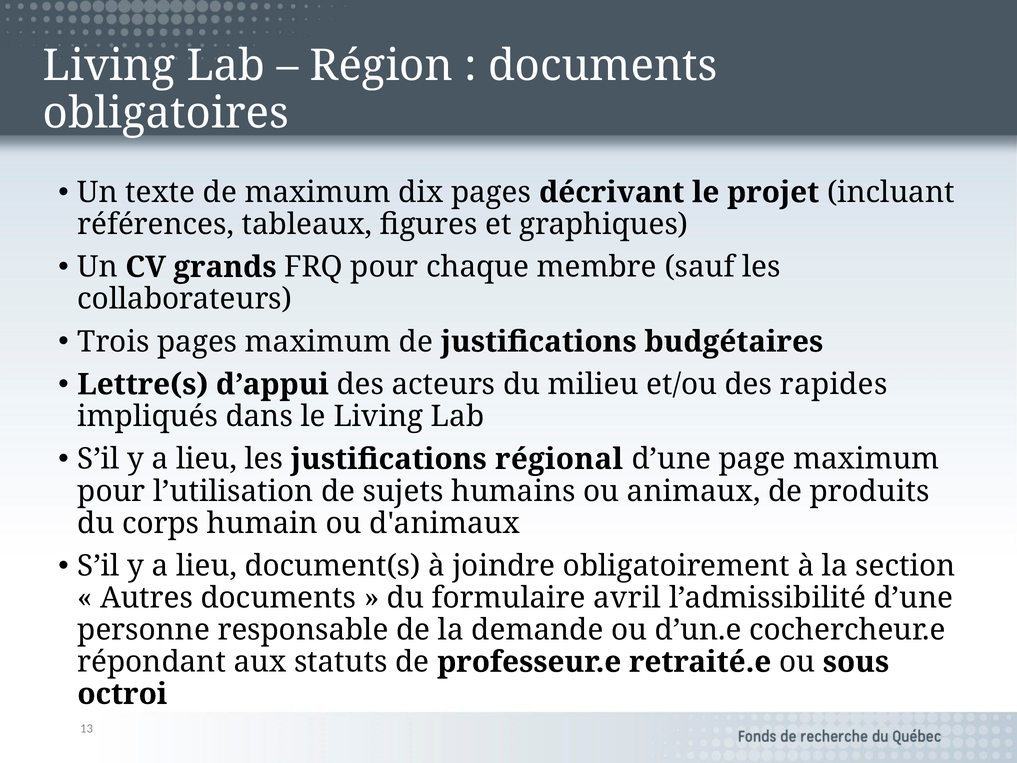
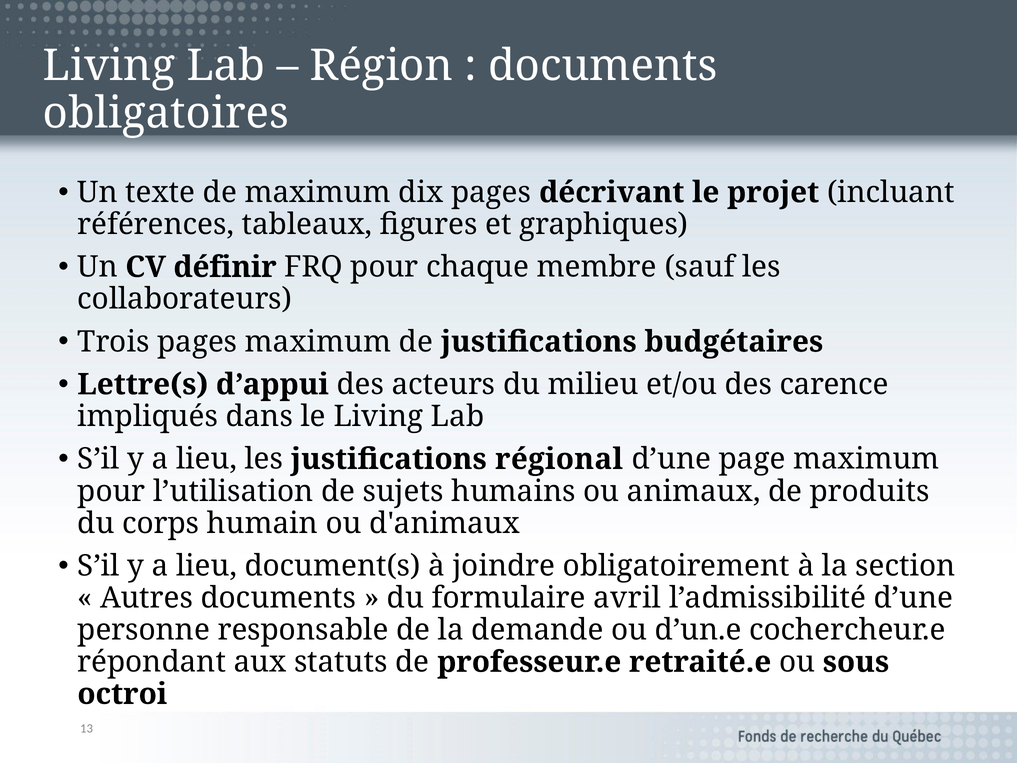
grands: grands -> définir
rapides: rapides -> carence
